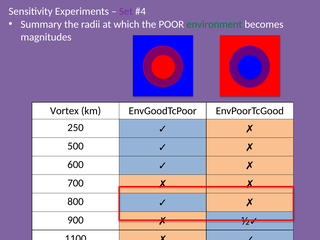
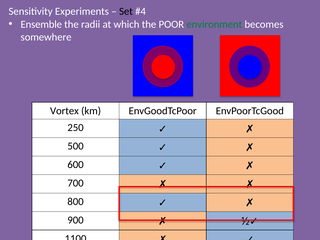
Set colour: purple -> black
Summary: Summary -> Ensemble
magnitudes: magnitudes -> somewhere
